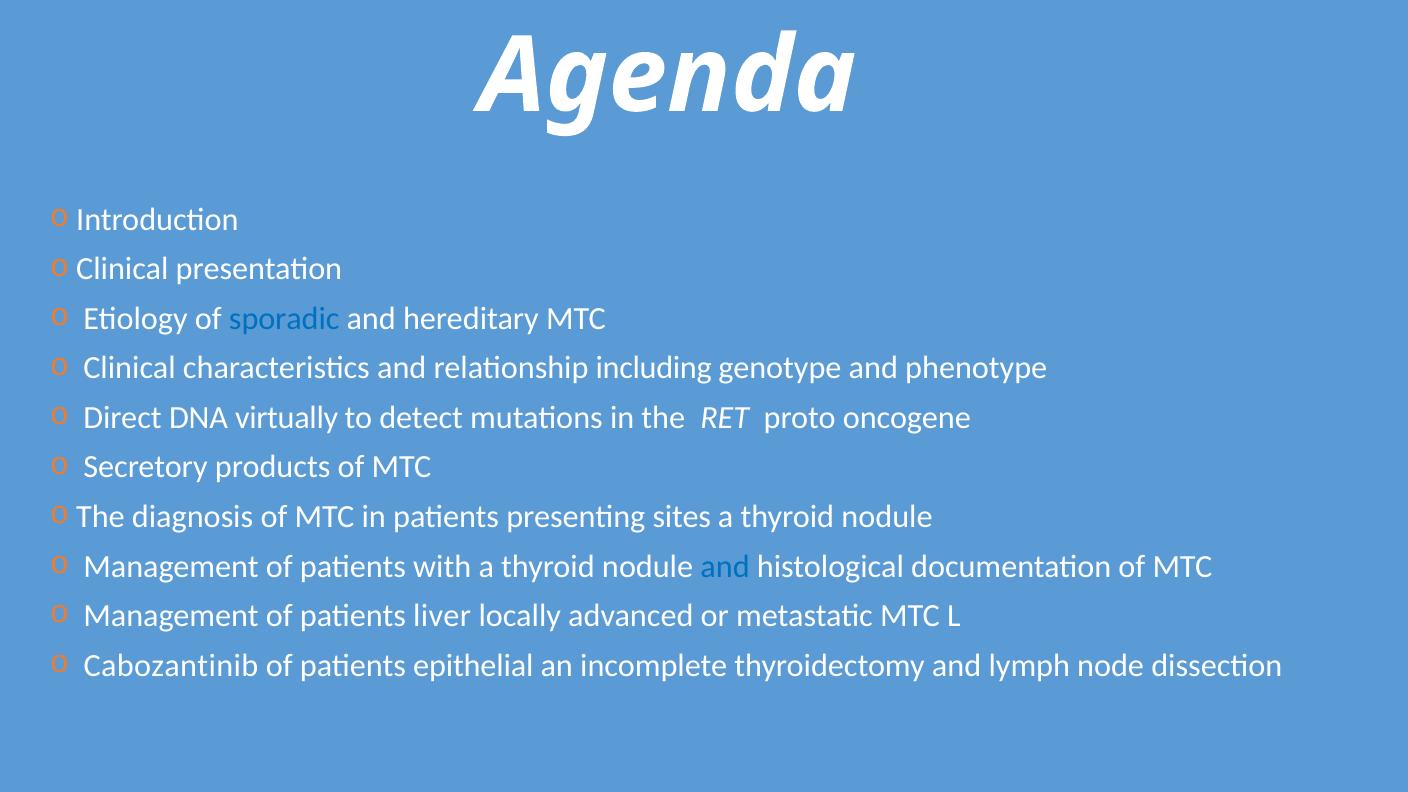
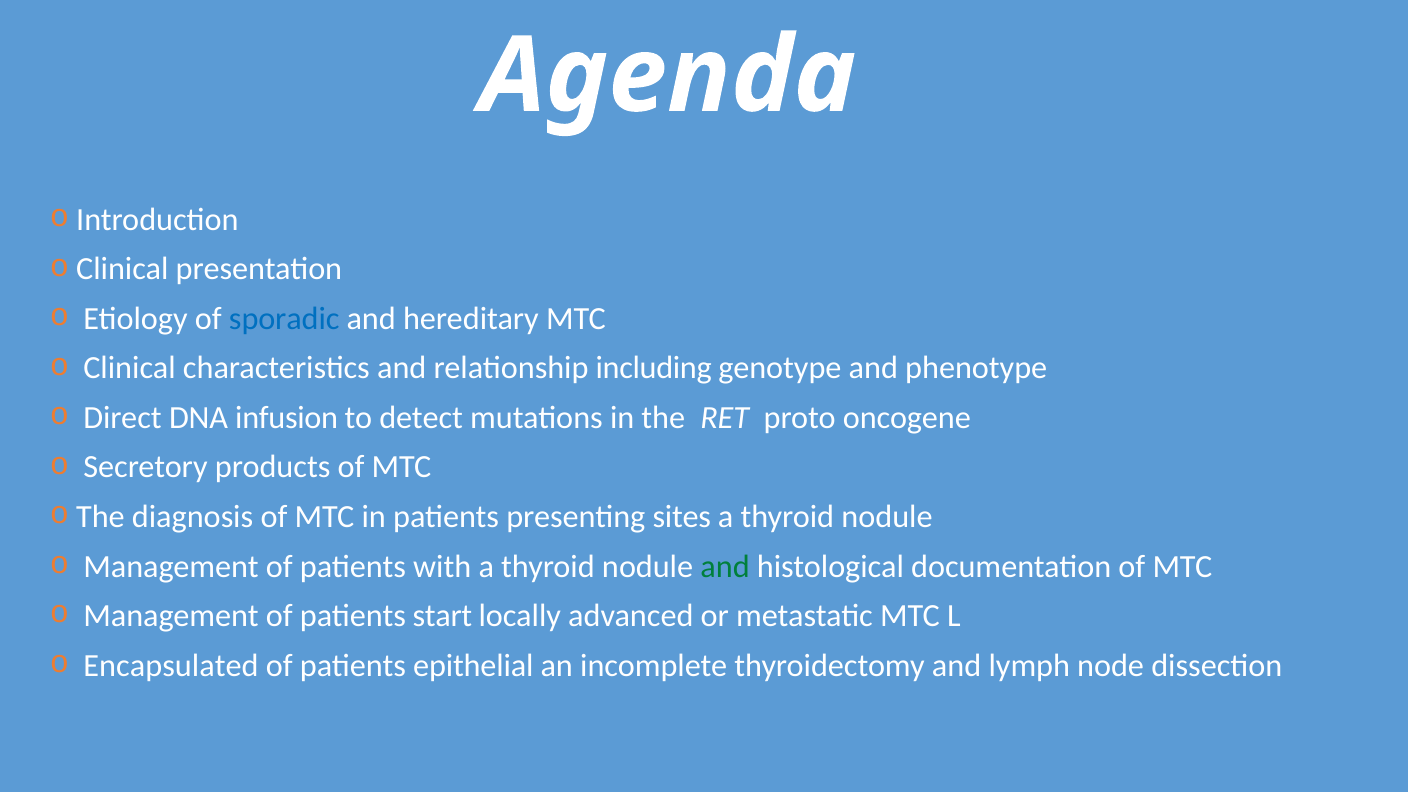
virtually: virtually -> infusion
and at (725, 566) colour: blue -> green
liver: liver -> start
Cabozantinib: Cabozantinib -> Encapsulated
